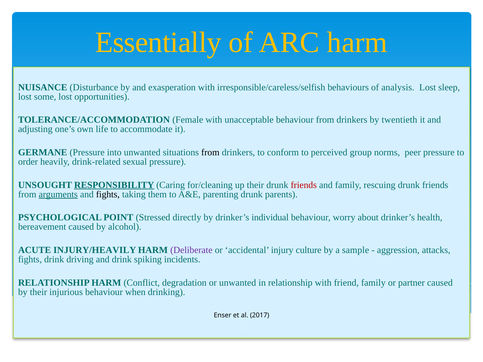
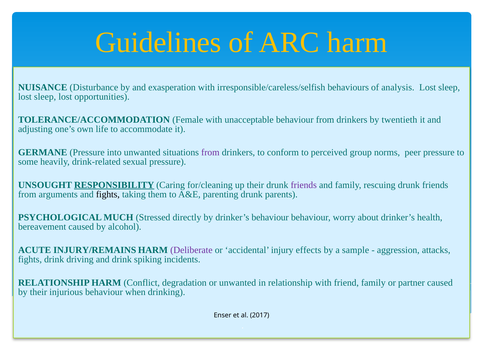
Essentially: Essentially -> Guidelines
some at (45, 97): some -> sleep
from at (210, 153) colour: black -> purple
order: order -> some
friends at (304, 185) colour: red -> purple
arguments underline: present -> none
POINT: POINT -> MUCH
drinker’s individual: individual -> behaviour
INJURY/HEAVILY: INJURY/HEAVILY -> INJURY/REMAINS
culture: culture -> effects
